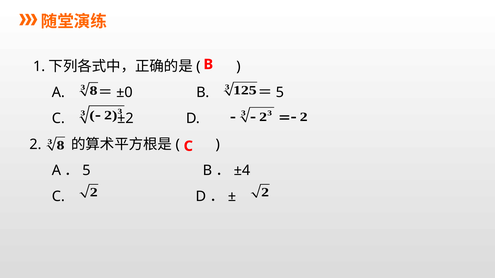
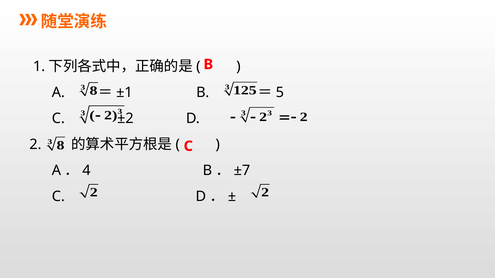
±0: ±0 -> ±1
5 at (86, 171): 5 -> 4
±4: ±4 -> ±7
